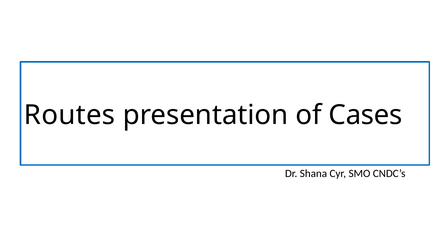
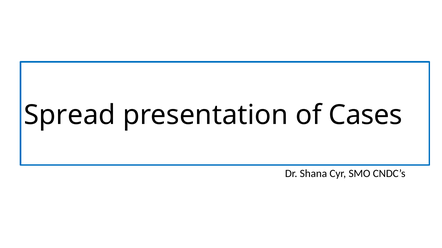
Routes: Routes -> Spread
